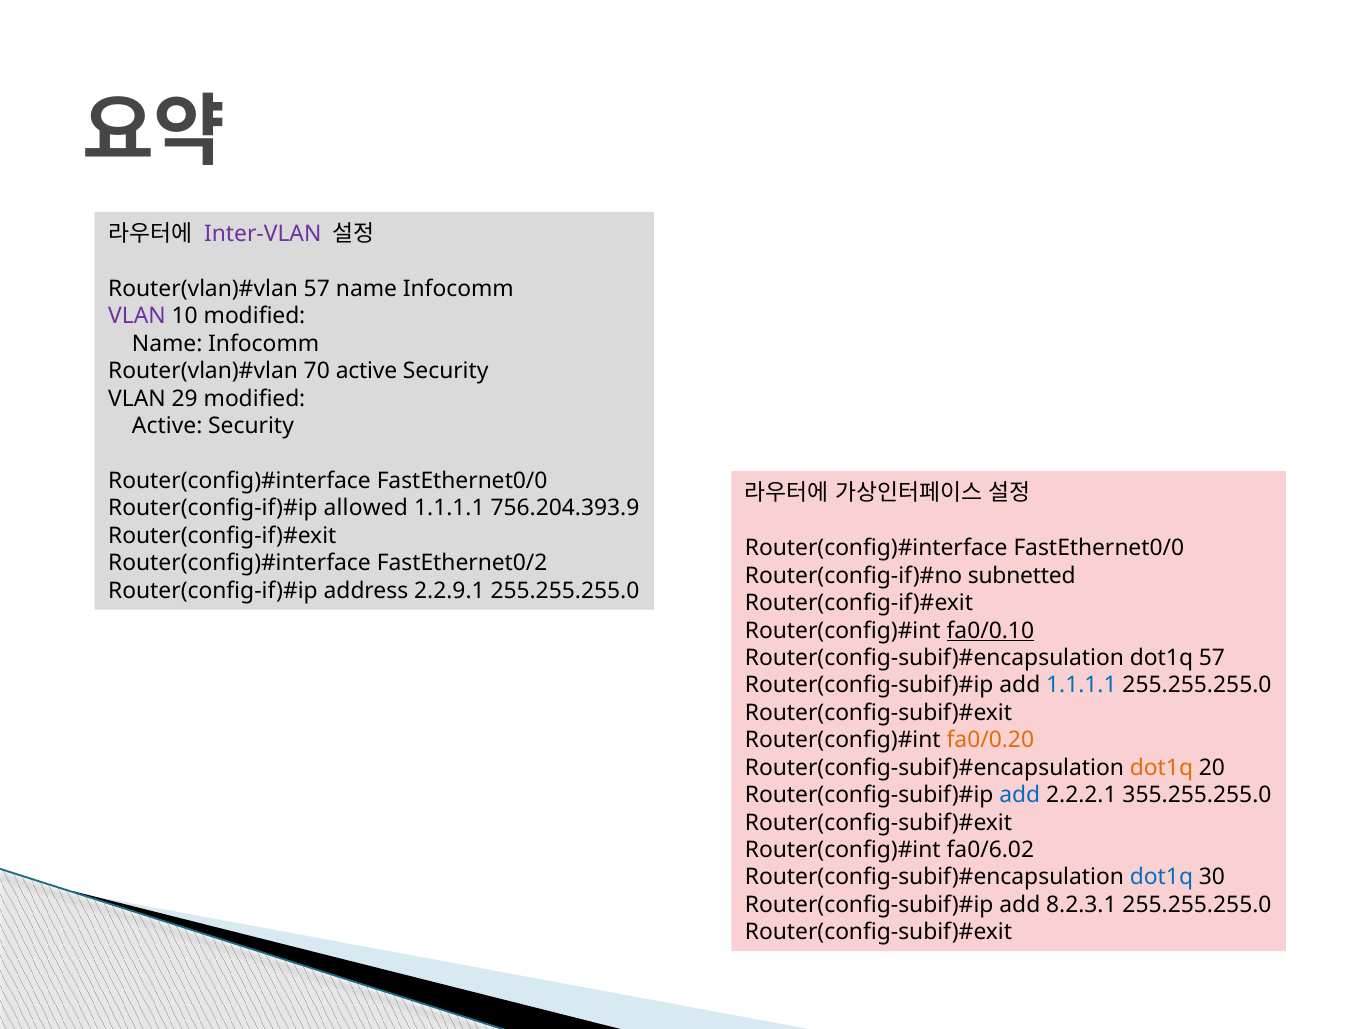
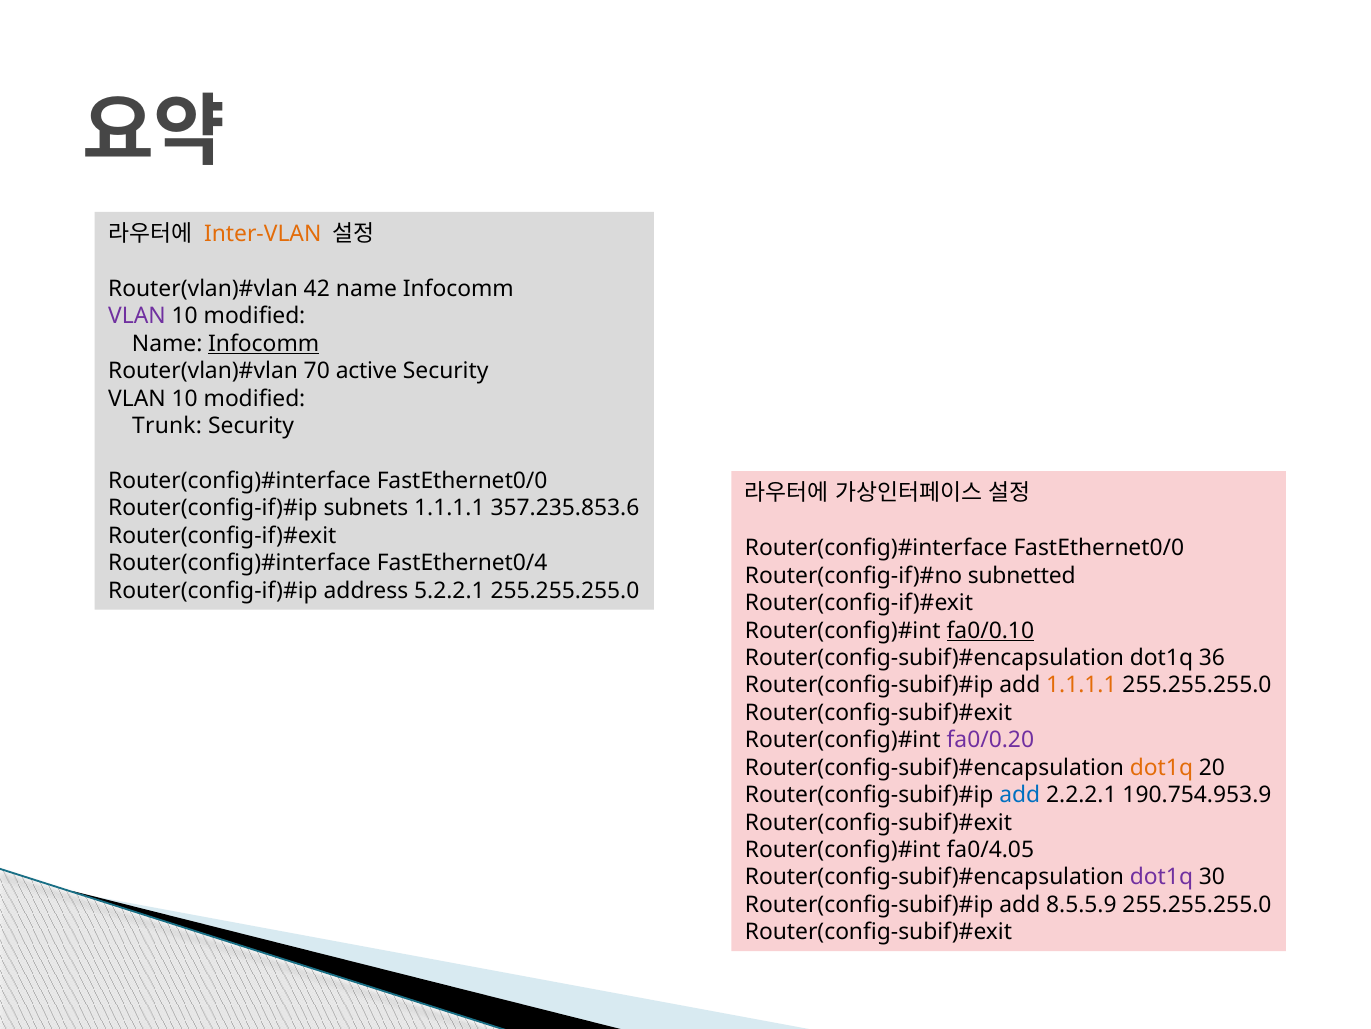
Inter-VLAN colour: purple -> orange
57 at (317, 289): 57 -> 42
Infocomm at (264, 343) underline: none -> present
29 at (185, 398): 29 -> 10
Active at (167, 426): Active -> Trunk
allowed: allowed -> subnets
756.204.393.9: 756.204.393.9 -> 357.235.853.6
FastEthernet0/2: FastEthernet0/2 -> FastEthernet0/4
2.2.9.1: 2.2.9.1 -> 5.2.2.1
dot1q 57: 57 -> 36
1.1.1.1 at (1081, 685) colour: blue -> orange
fa0/0.20 colour: orange -> purple
355.255.255.0: 355.255.255.0 -> 190.754.953.9
fa0/6.02: fa0/6.02 -> fa0/4.05
dot1q at (1161, 877) colour: blue -> purple
8.2.3.1: 8.2.3.1 -> 8.5.5.9
